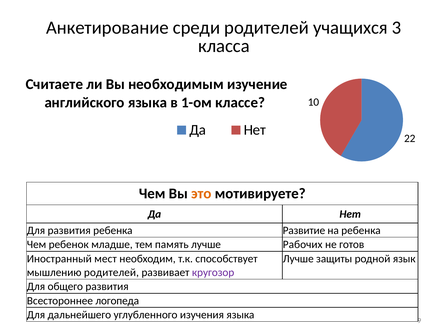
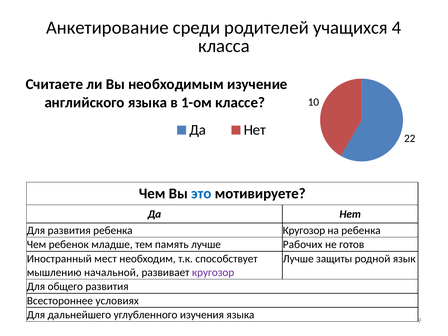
3: 3 -> 4
это colour: orange -> blue
ребенка Развитие: Развитие -> Кругозор
мышлению родителей: родителей -> начальной
логопеда: логопеда -> условиях
